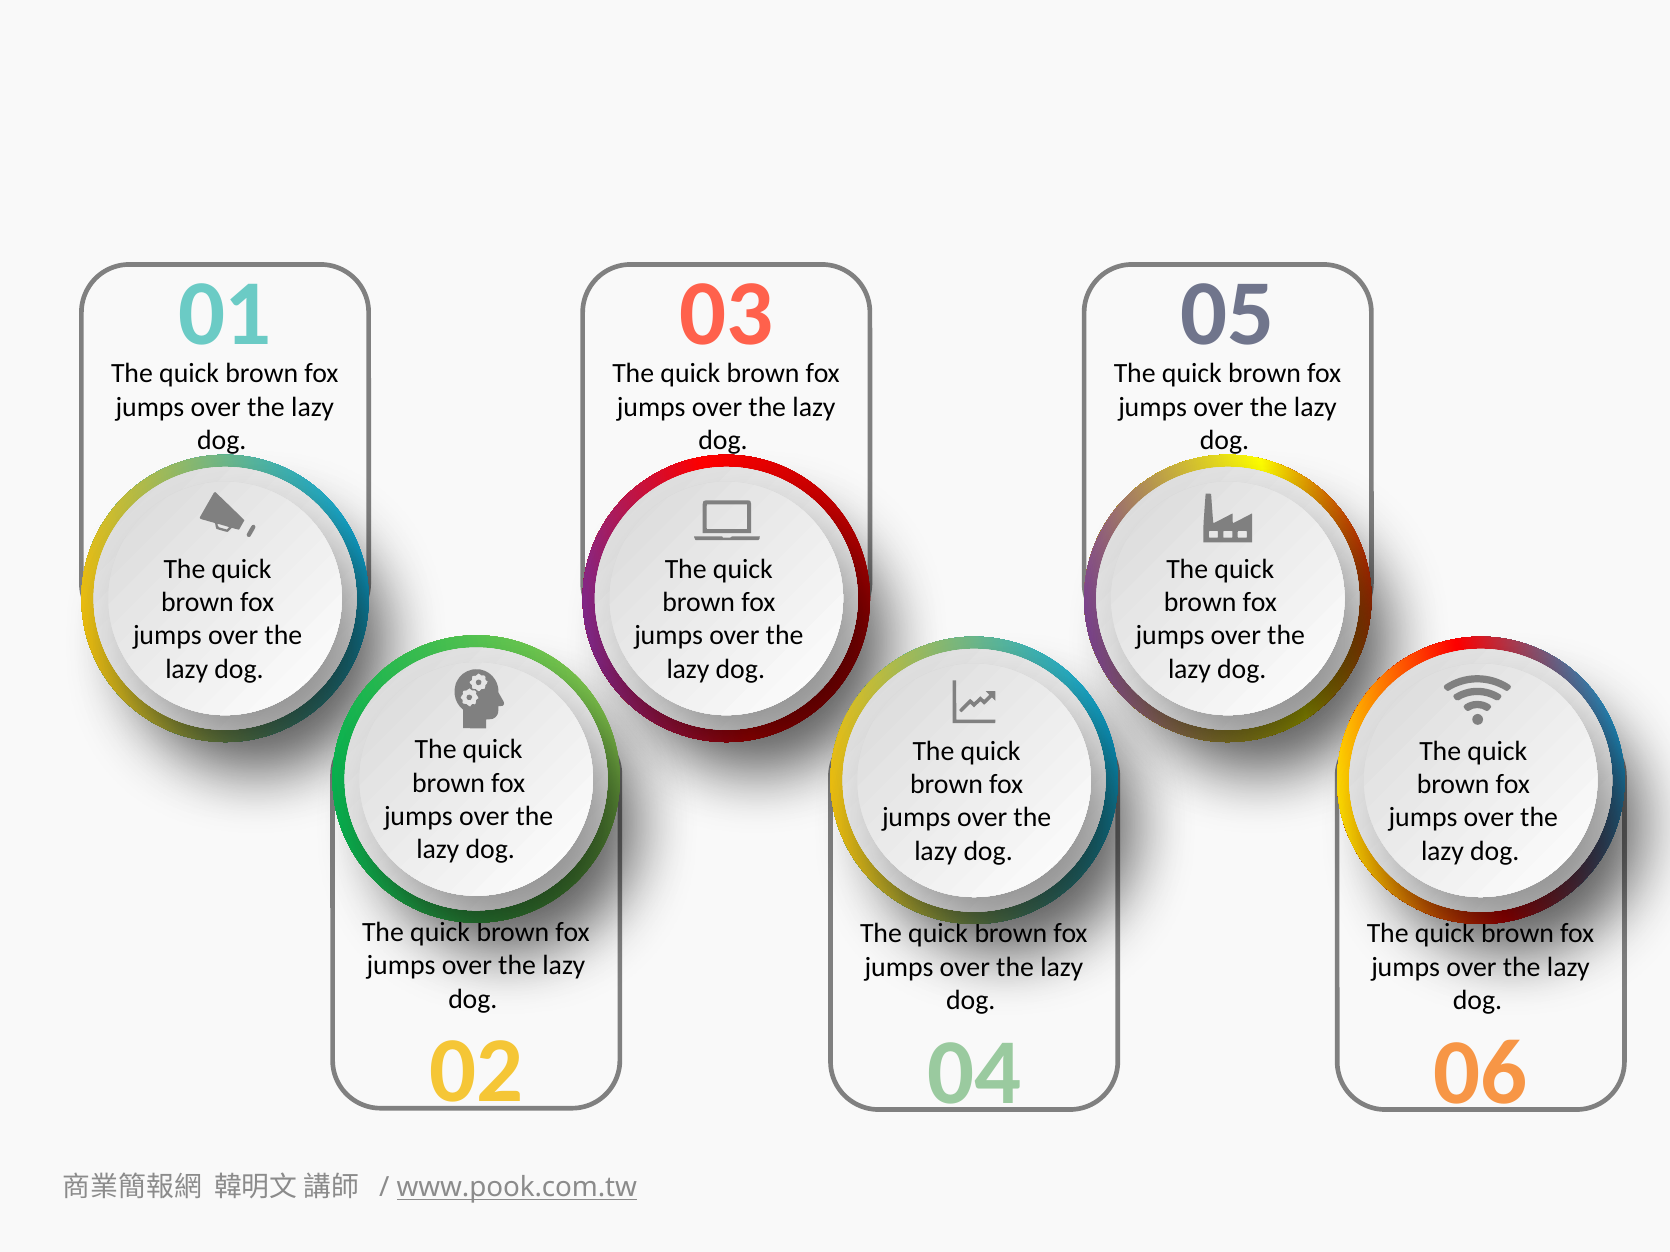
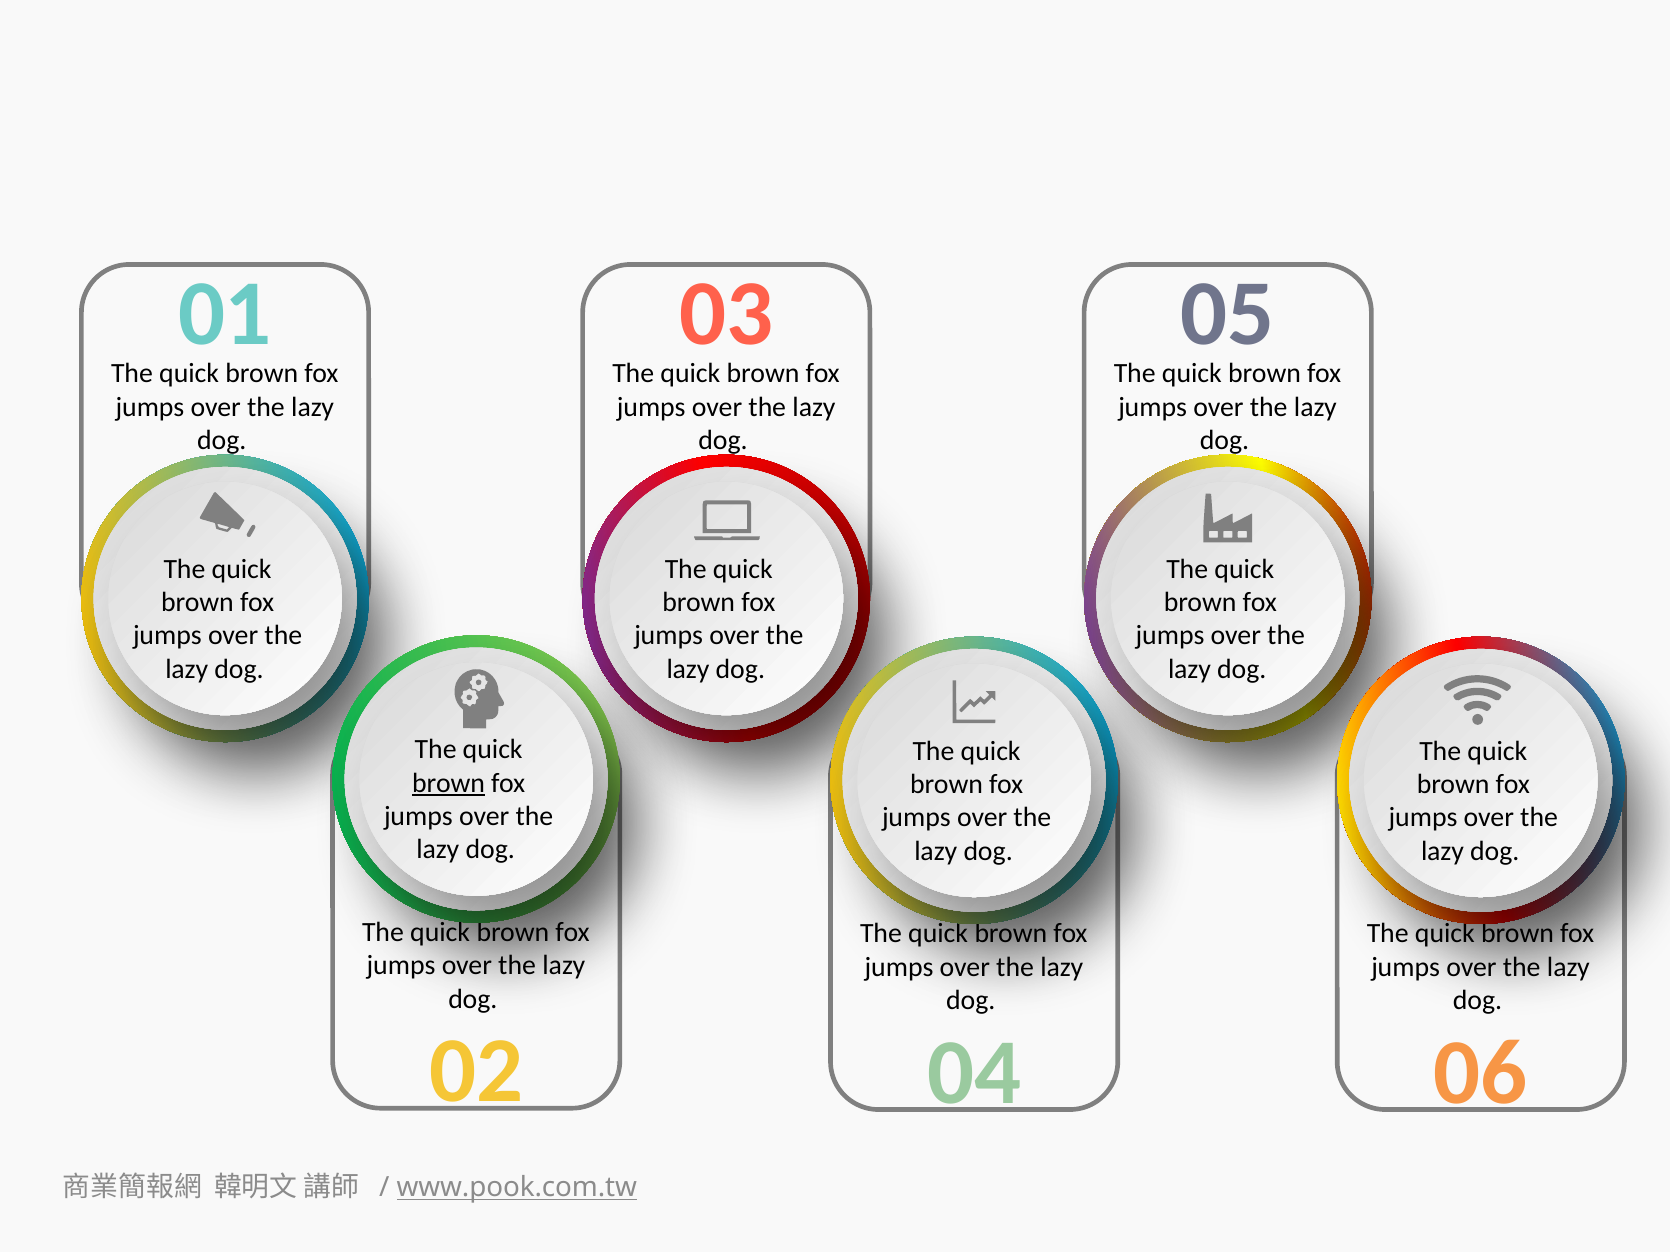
brown at (449, 783) underline: none -> present
